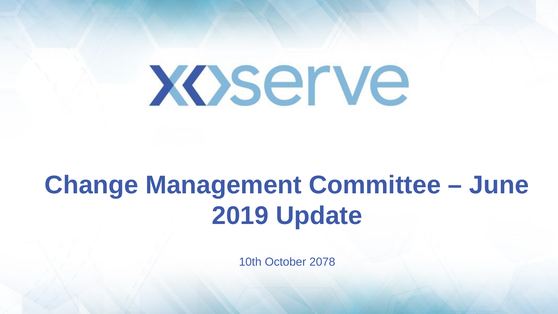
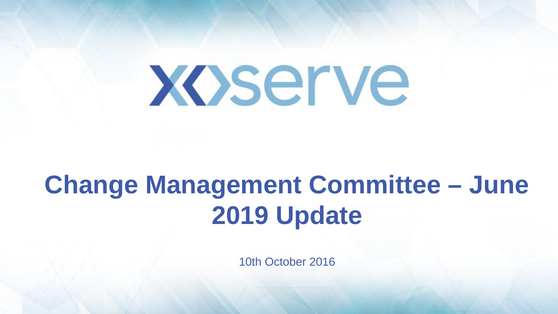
2078: 2078 -> 2016
